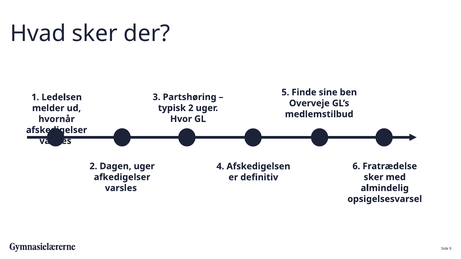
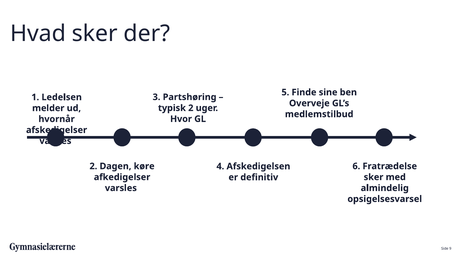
Dagen uger: uger -> køre
